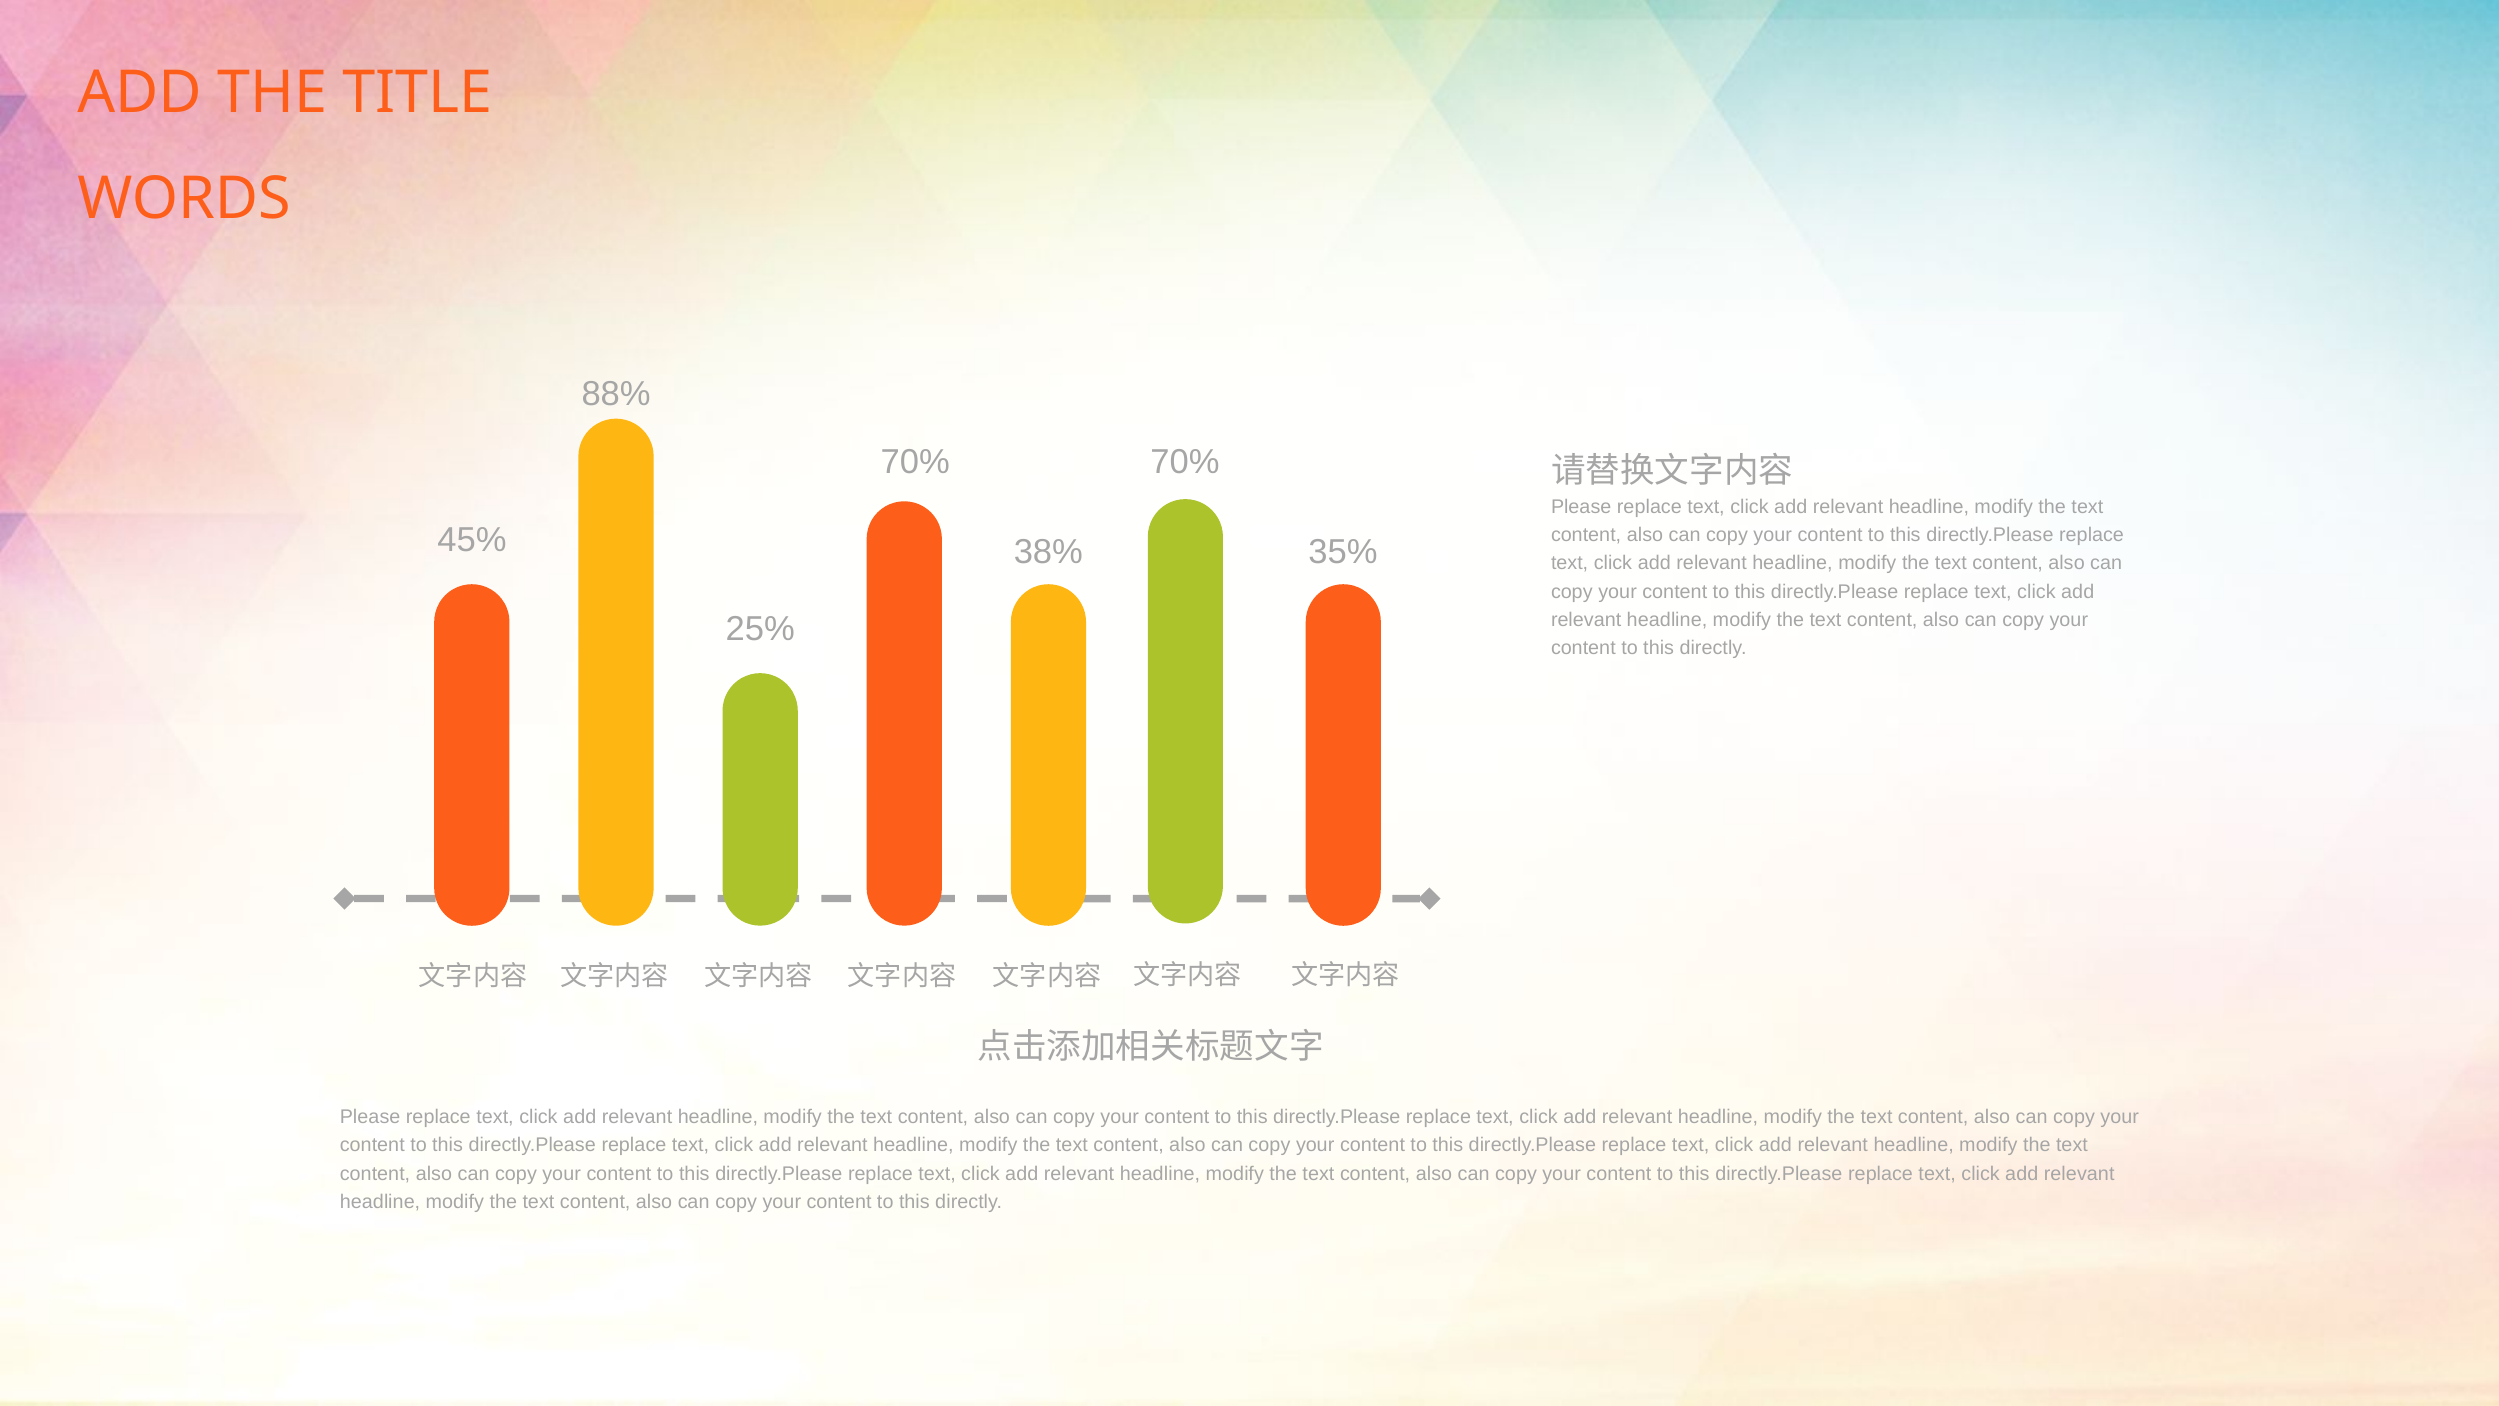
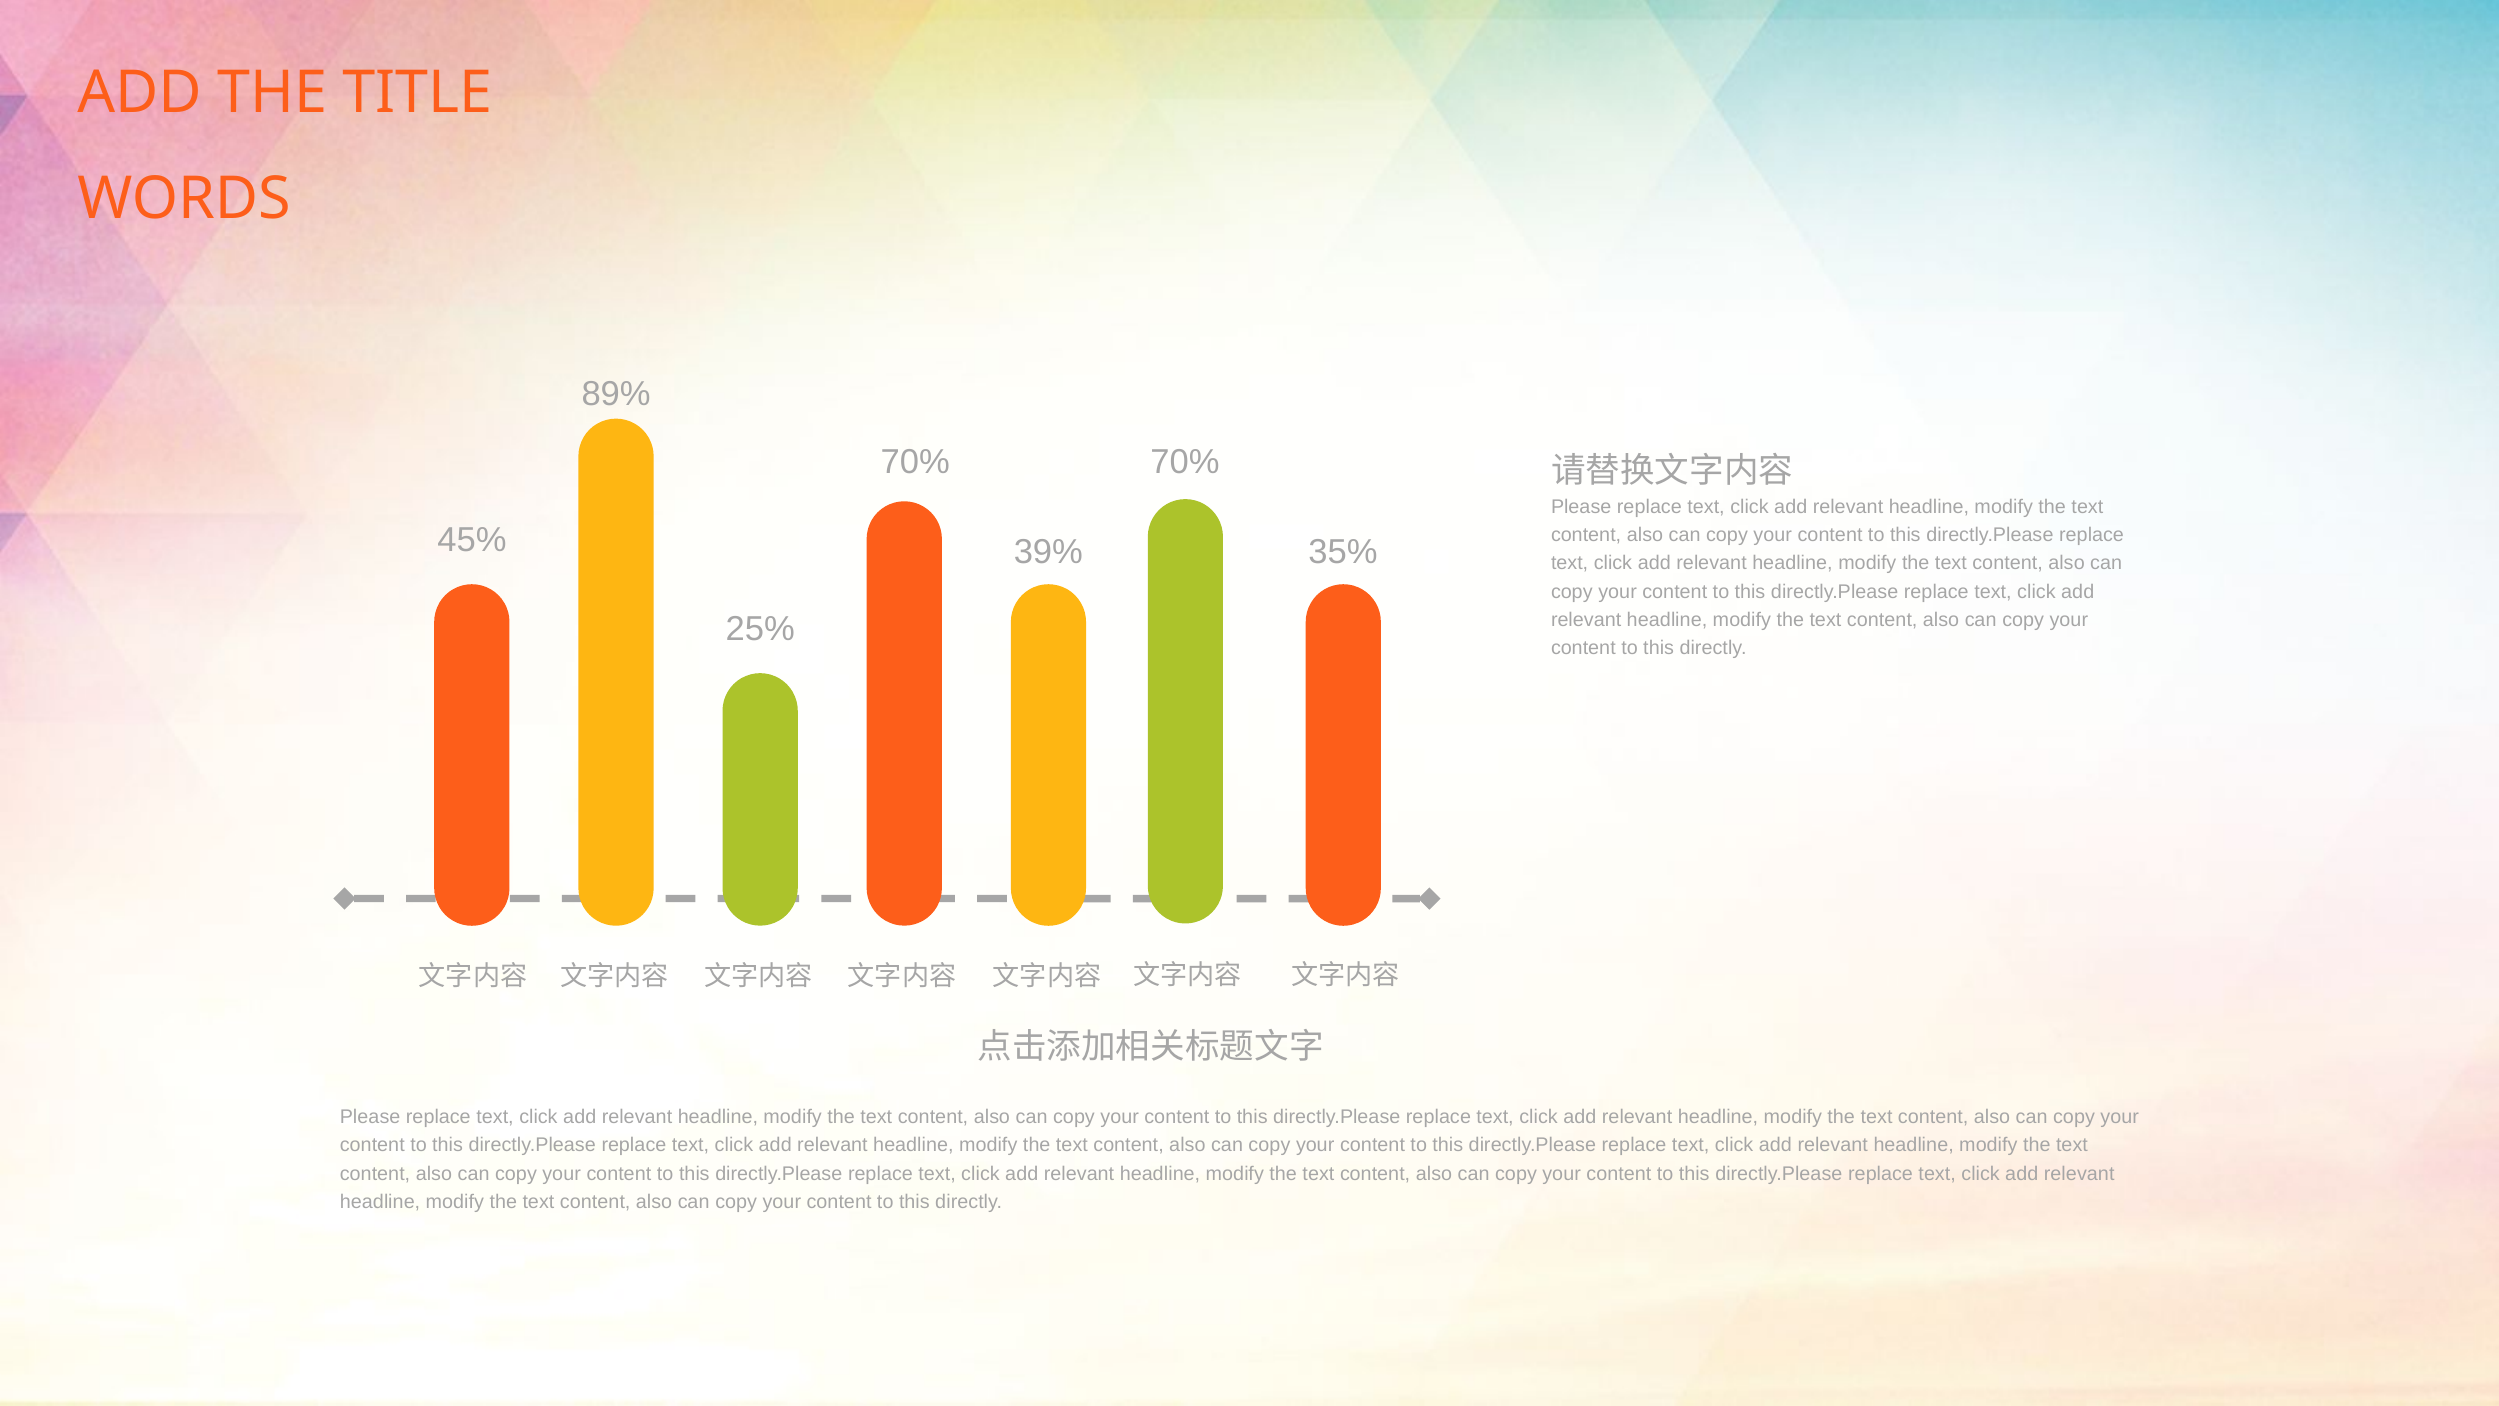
88%: 88% -> 89%
38%: 38% -> 39%
